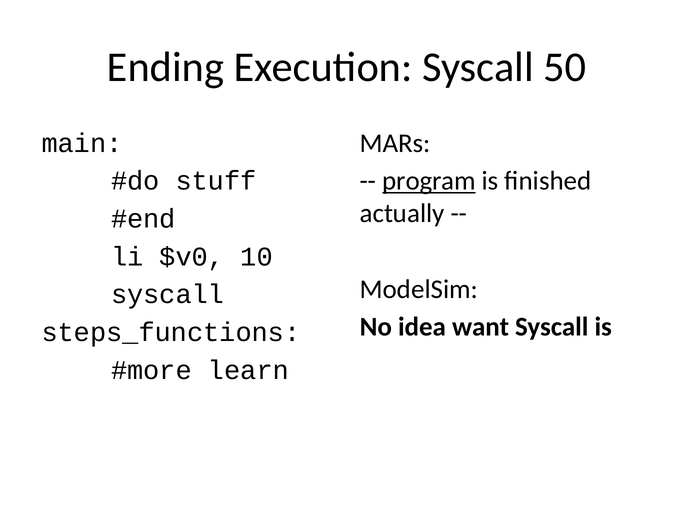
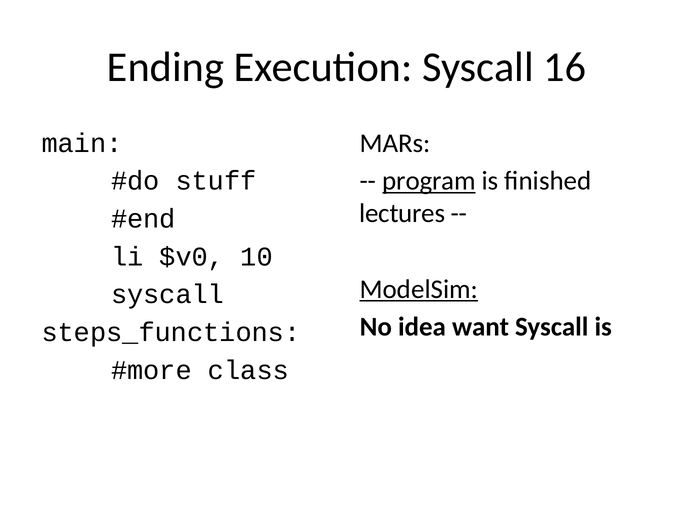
50: 50 -> 16
actually: actually -> lectures
ModelSim underline: none -> present
learn: learn -> class
